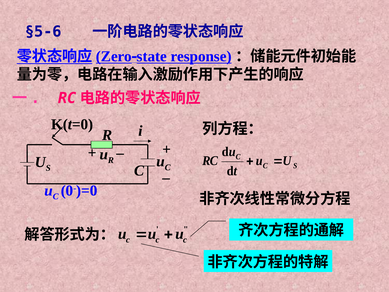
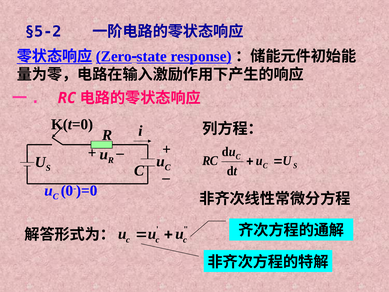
§5-6: §5-6 -> §5-2
